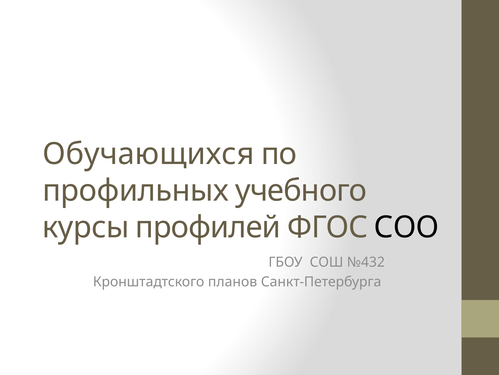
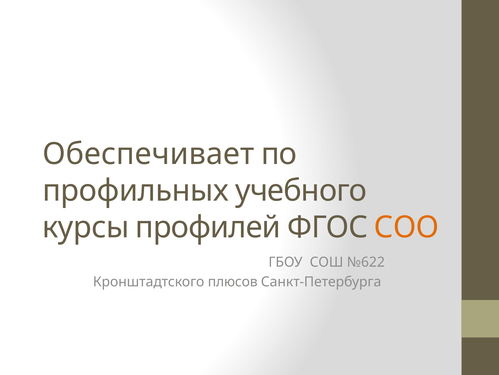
Обучающихся: Обучающихся -> Обеспечивает
СОО colour: black -> orange
№432: №432 -> №622
планов: планов -> плюсов
